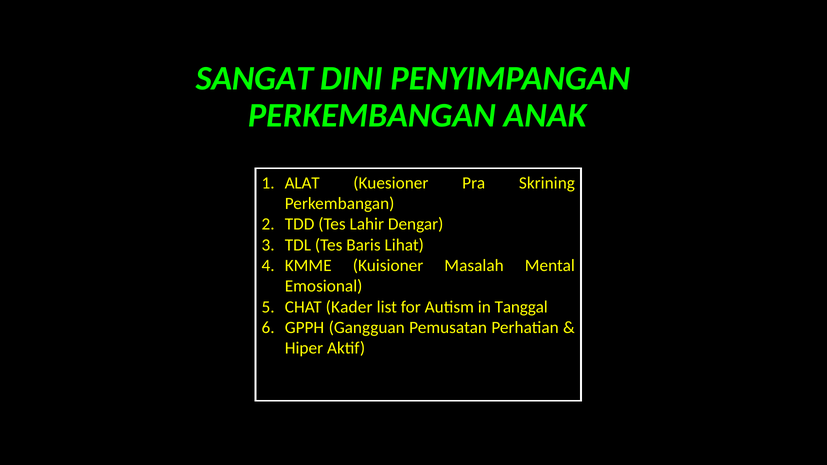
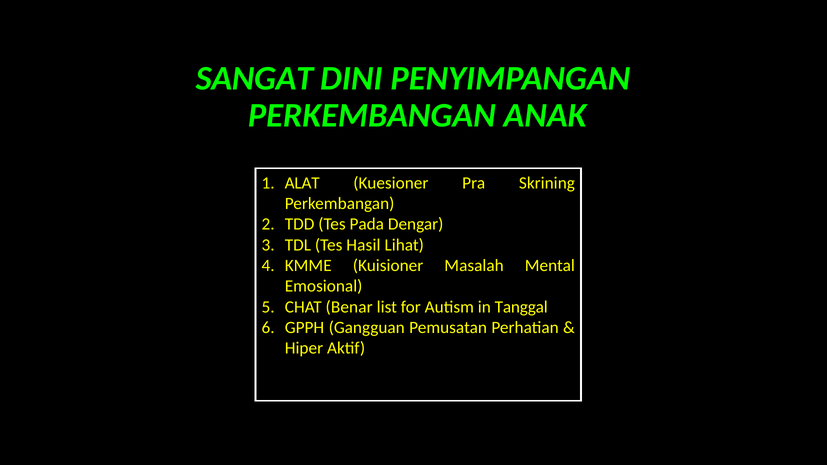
Lahir: Lahir -> Pada
Baris: Baris -> Hasil
Kader: Kader -> Benar
